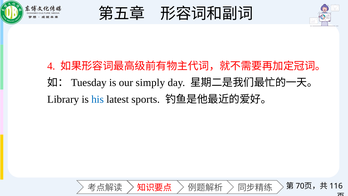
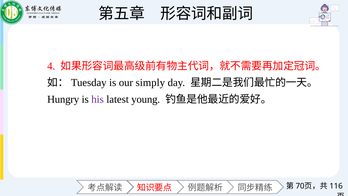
Library: Library -> Hungry
his colour: blue -> purple
sports: sports -> young
